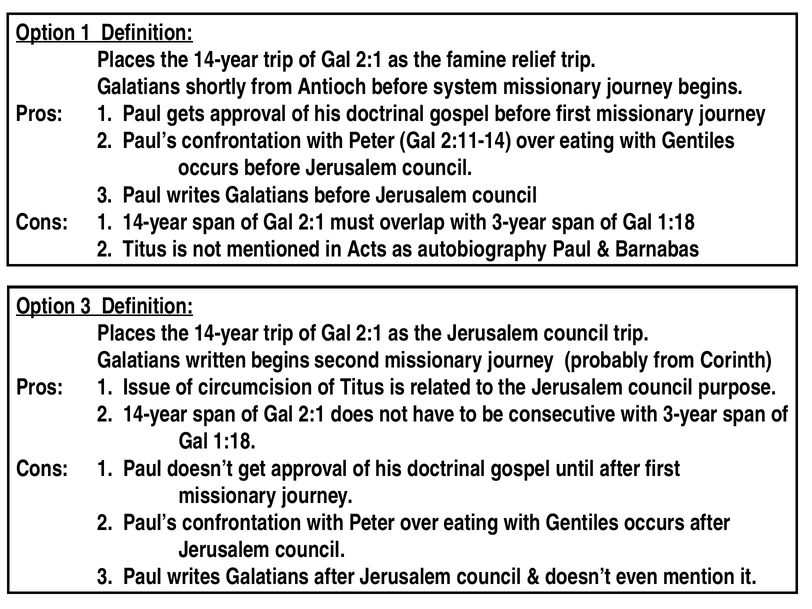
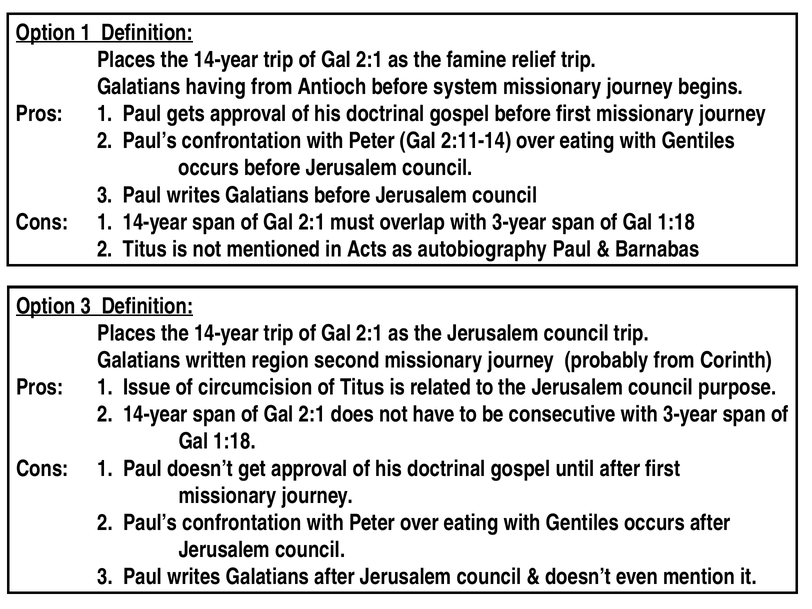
shortly: shortly -> having
written begins: begins -> region
